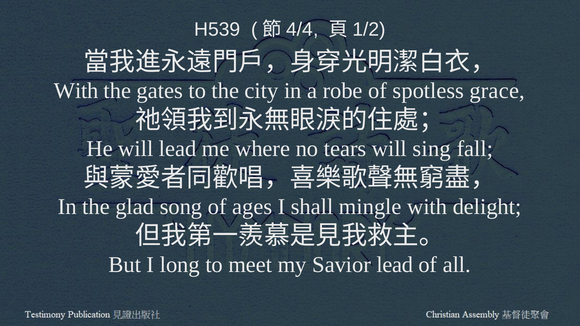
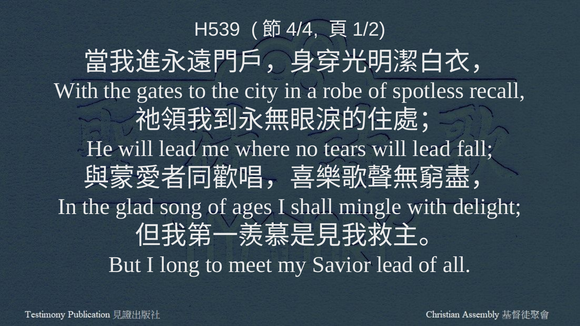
grace: grace -> recall
tears will sing: sing -> lead
